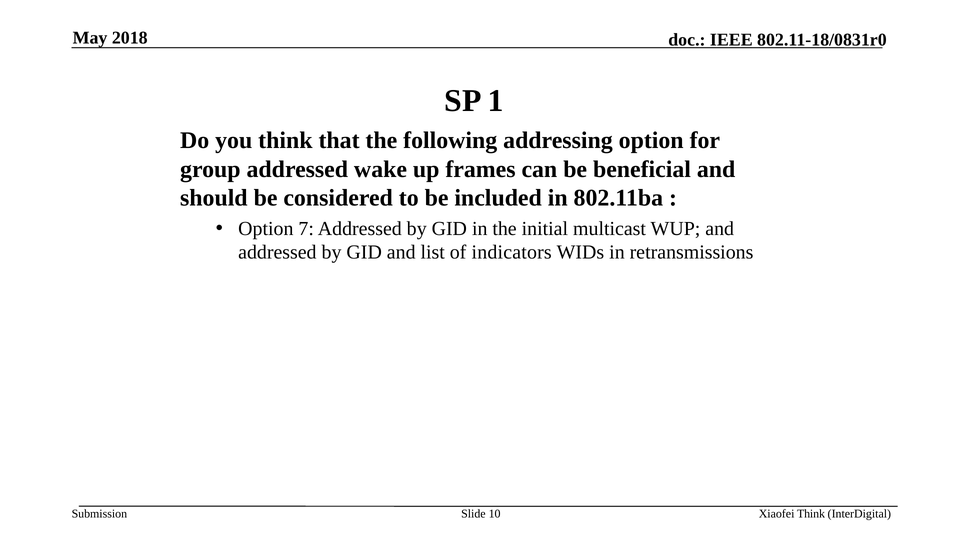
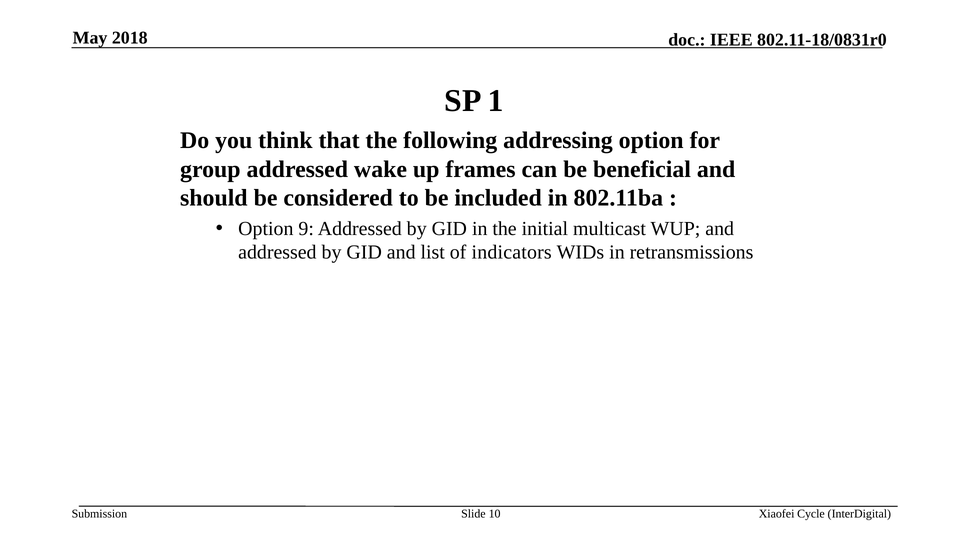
7: 7 -> 9
Xiaofei Think: Think -> Cycle
